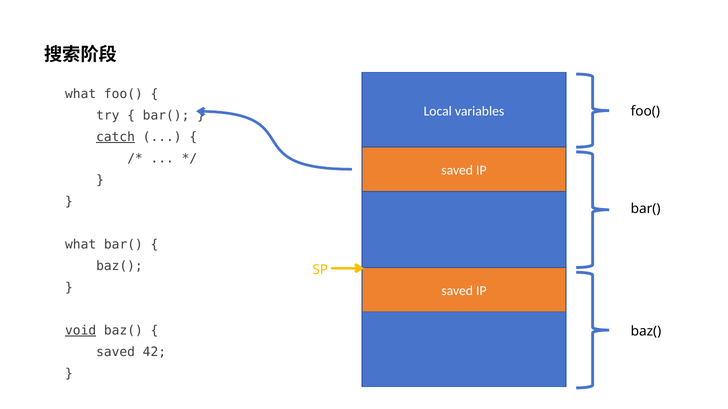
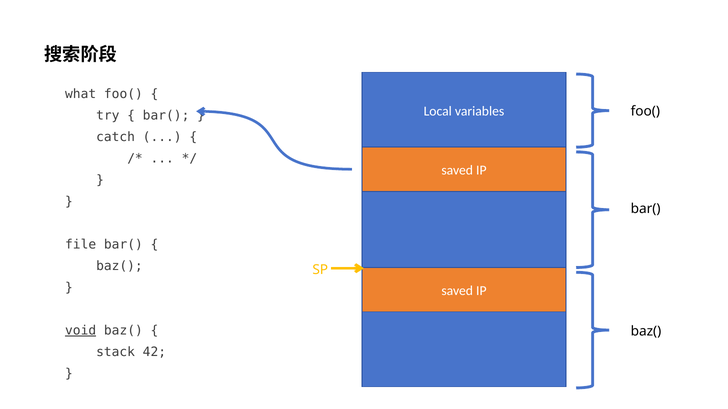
catch underline: present -> none
what at (81, 245): what -> file
saved at (116, 352): saved -> stack
